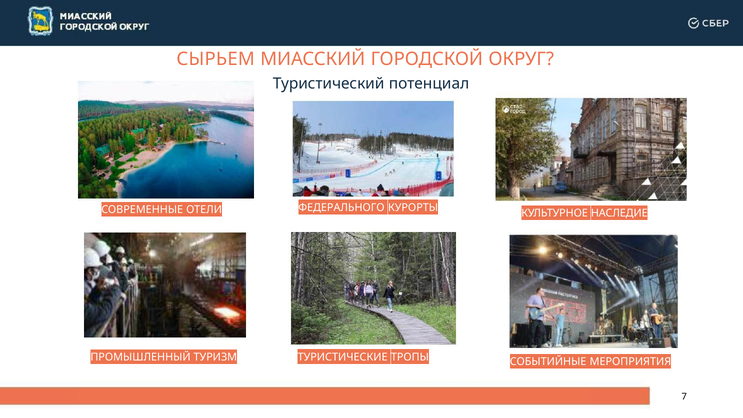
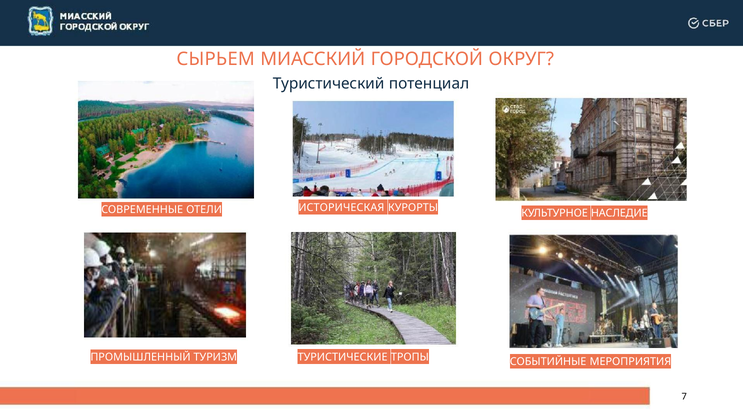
ФЕДЕРАЛЬНОГО: ФЕДЕРАЛЬНОГО -> ИСТОРИЧЕСКАЯ
